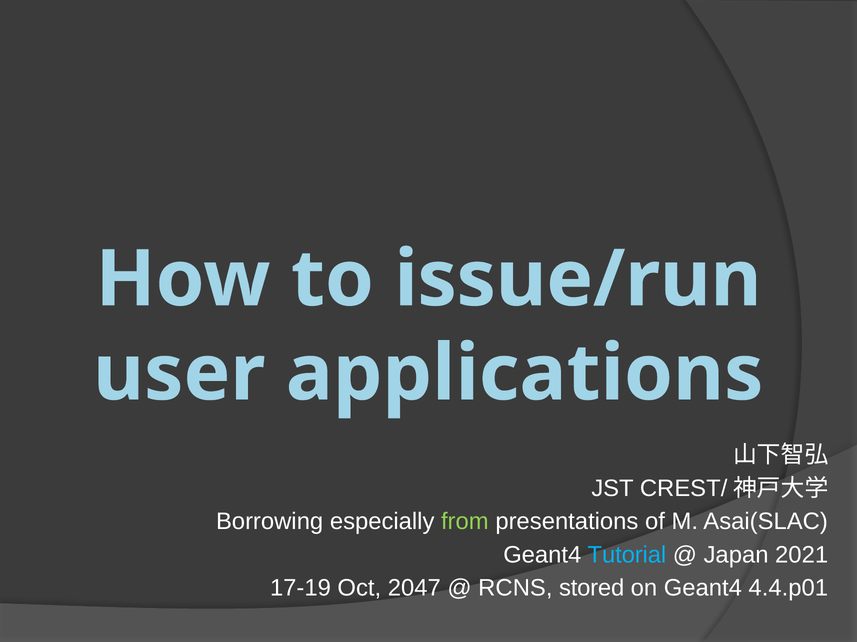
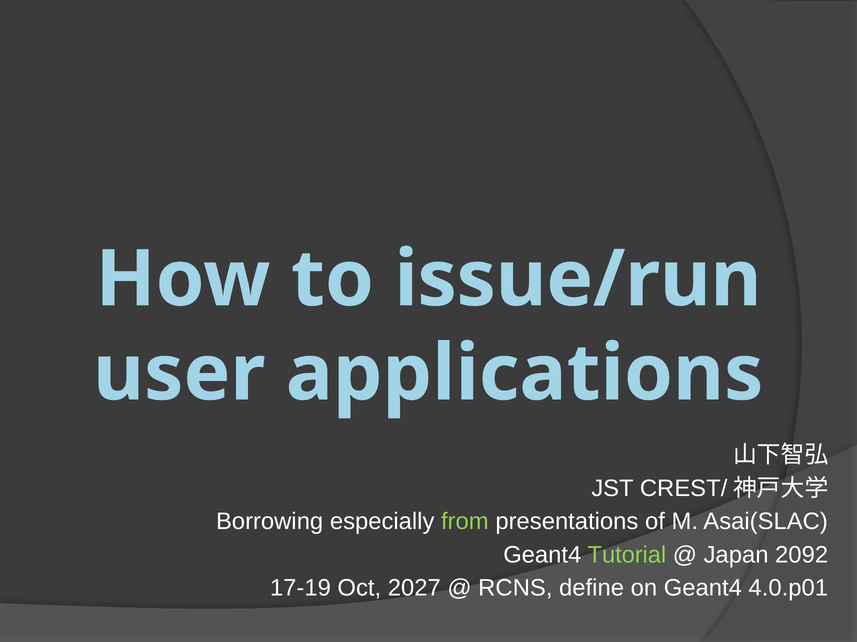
Tutorial colour: light blue -> light green
2021: 2021 -> 2092
2047: 2047 -> 2027
stored: stored -> define
4.4.p01: 4.4.p01 -> 4.0.p01
